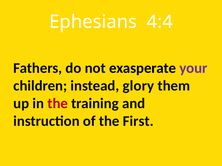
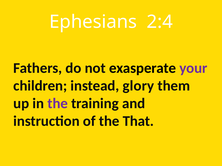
4:4: 4:4 -> 2:4
the at (58, 104) colour: red -> purple
First: First -> That
